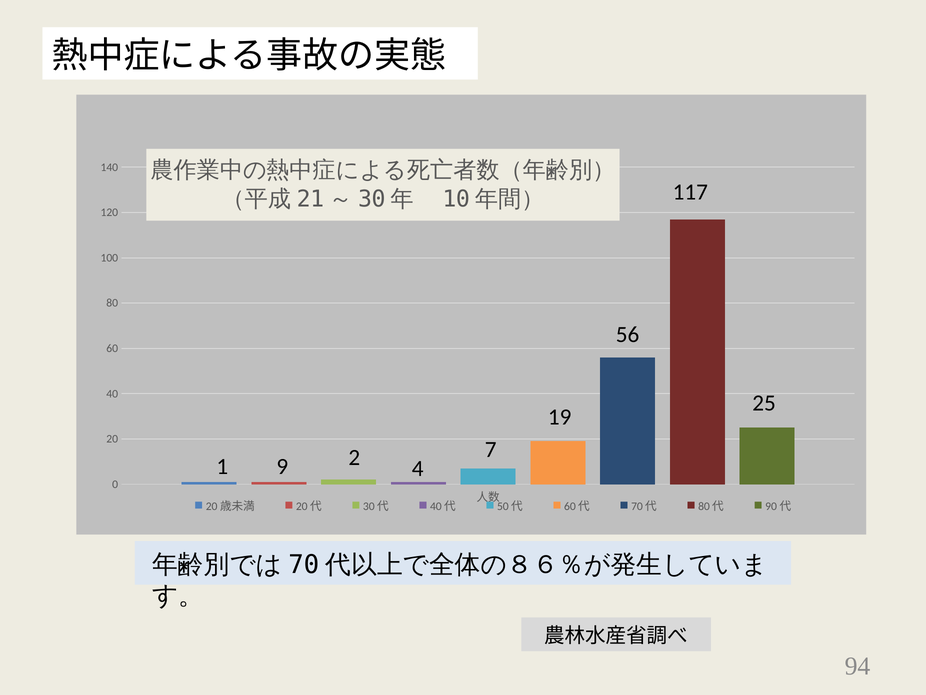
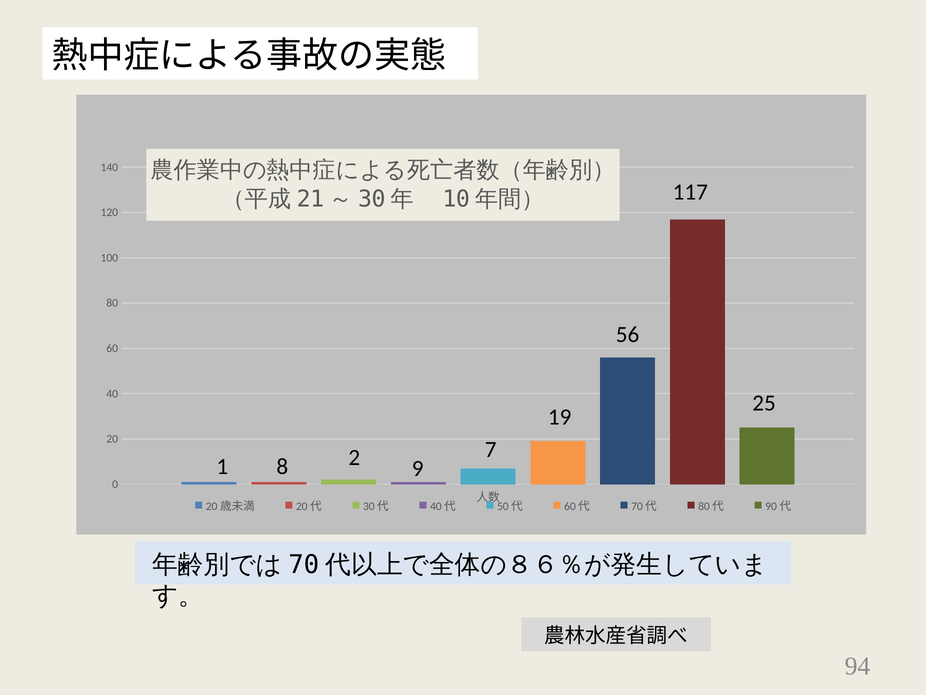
9: 9 -> 8
4: 4 -> 9
